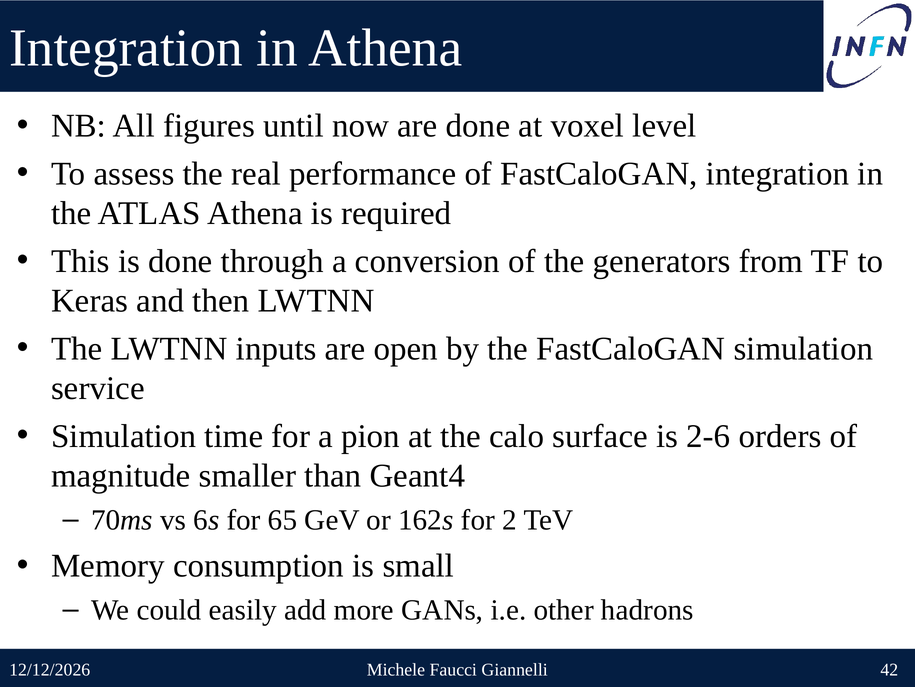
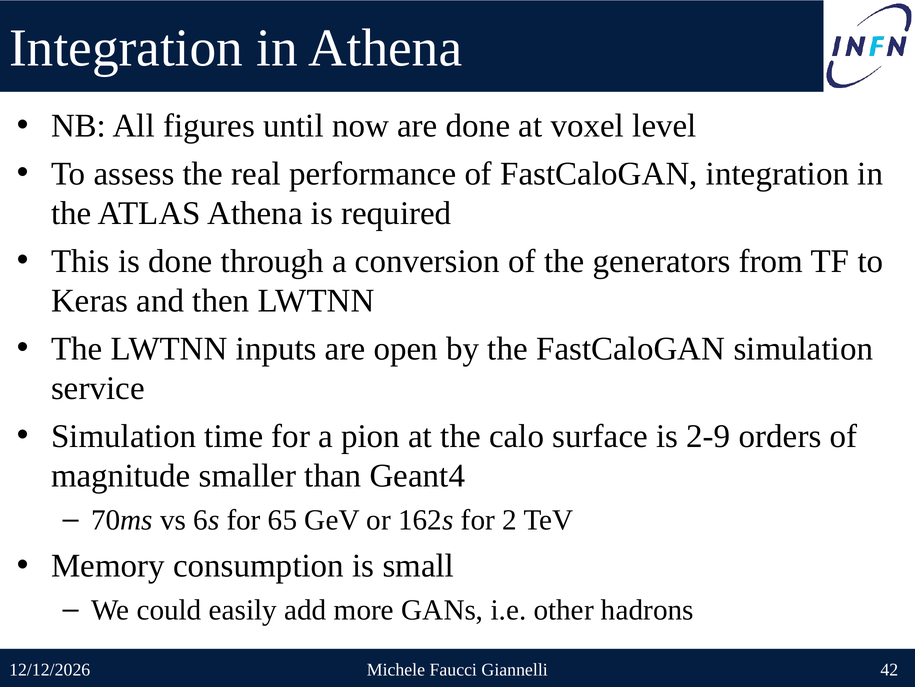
2-6: 2-6 -> 2-9
